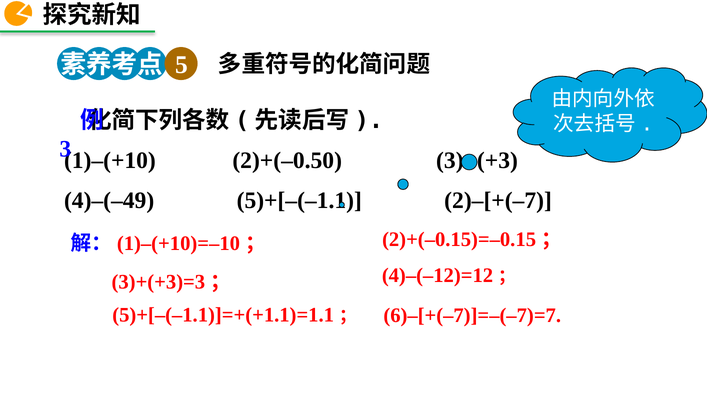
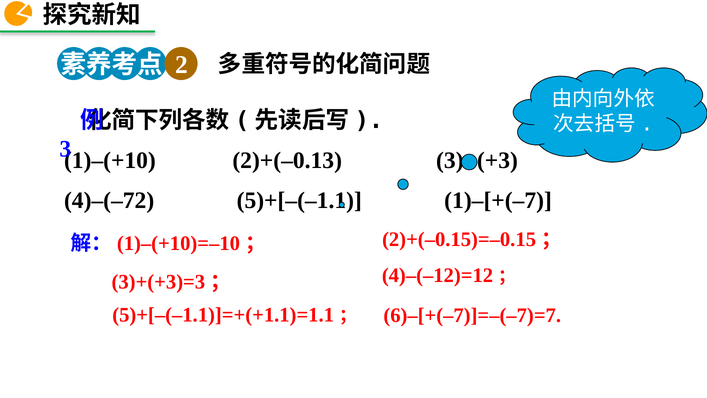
5: 5 -> 2
2)+(–0.50: 2)+(–0.50 -> 2)+(–0.13
4)–(–49: 4)–(–49 -> 4)–(–72
2)–[+(–7: 2)–[+(–7 -> 1)–[+(–7
